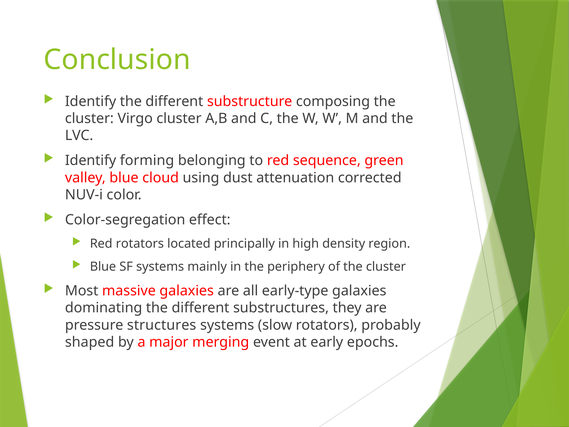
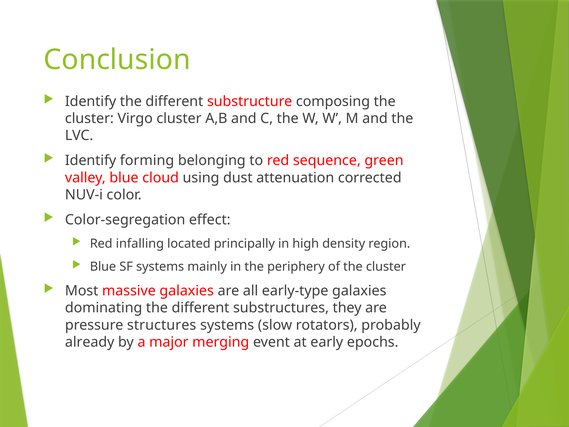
Red rotators: rotators -> infalling
shaped: shaped -> already
